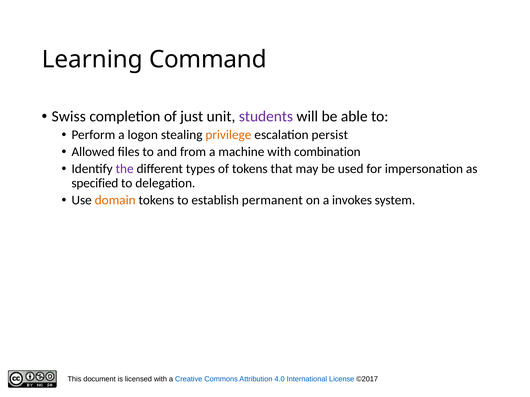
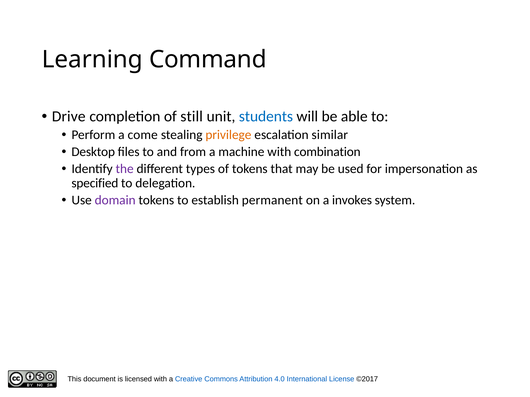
Swiss: Swiss -> Drive
just: just -> still
students colour: purple -> blue
logon: logon -> come
persist: persist -> similar
Allowed: Allowed -> Desktop
domain colour: orange -> purple
